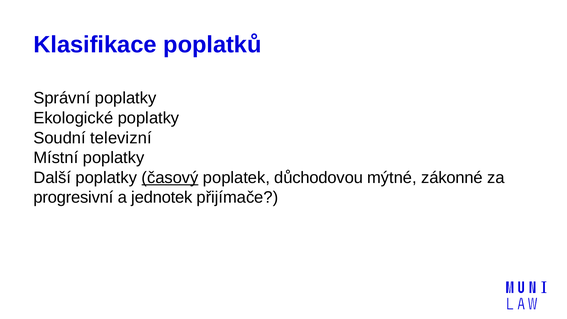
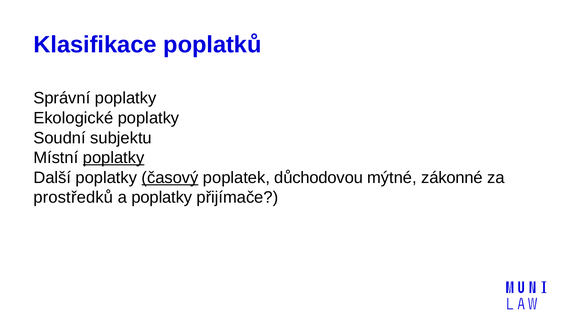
televizní: televizní -> subjektu
poplatky at (114, 158) underline: none -> present
progresivní: progresivní -> prostředků
a jednotek: jednotek -> poplatky
